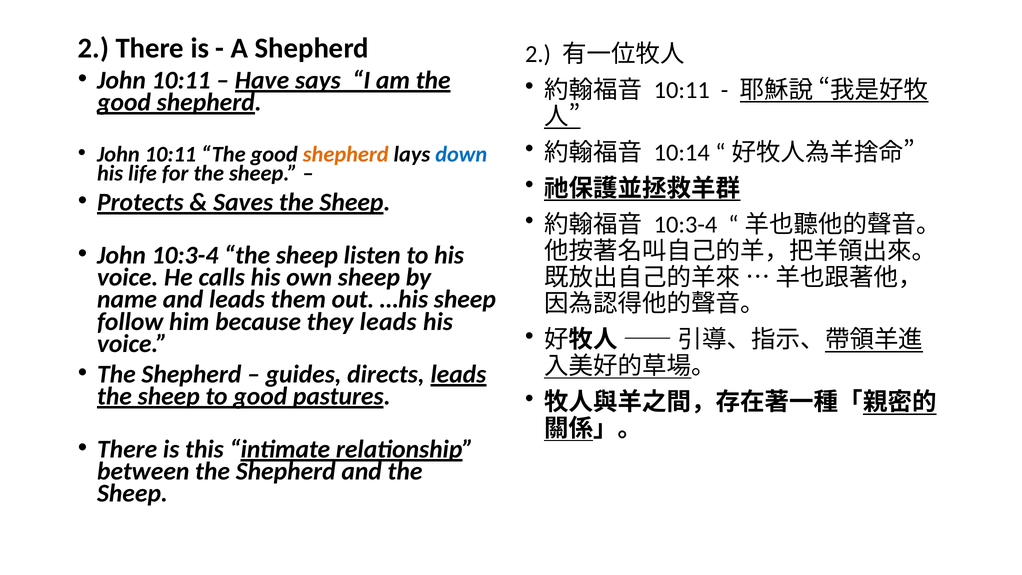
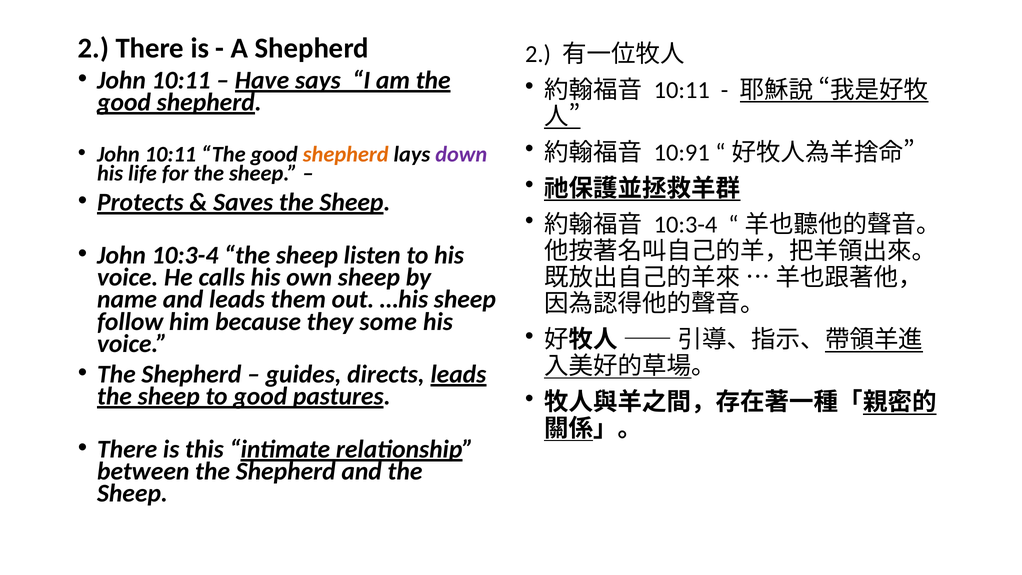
10:14: 10:14 -> 10:91
down colour: blue -> purple
they leads: leads -> some
